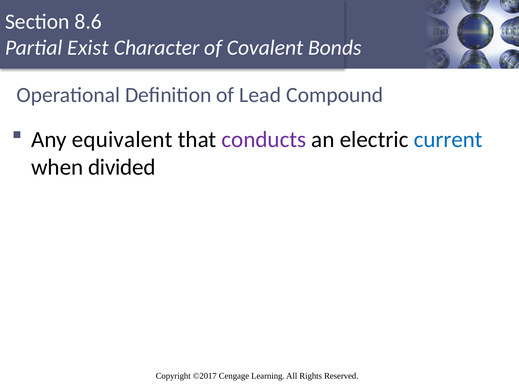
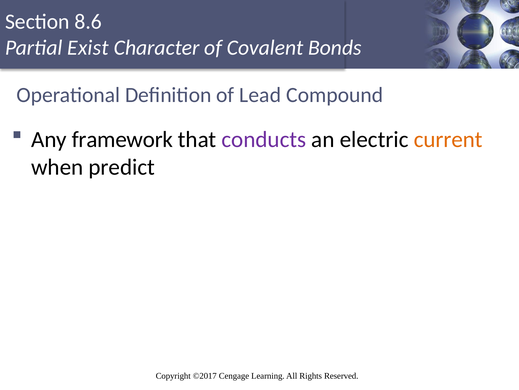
equivalent: equivalent -> framework
current colour: blue -> orange
divided: divided -> predict
